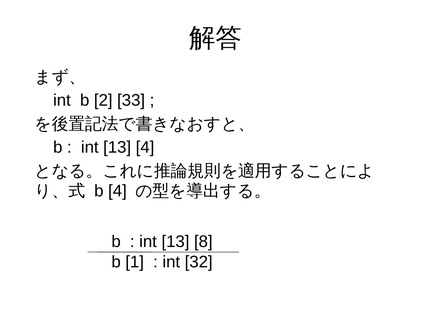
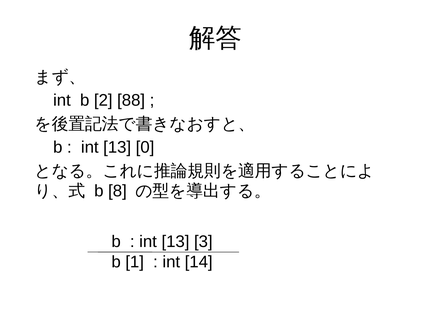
33: 33 -> 88
13 4: 4 -> 0
b 4: 4 -> 8
8: 8 -> 3
32: 32 -> 14
